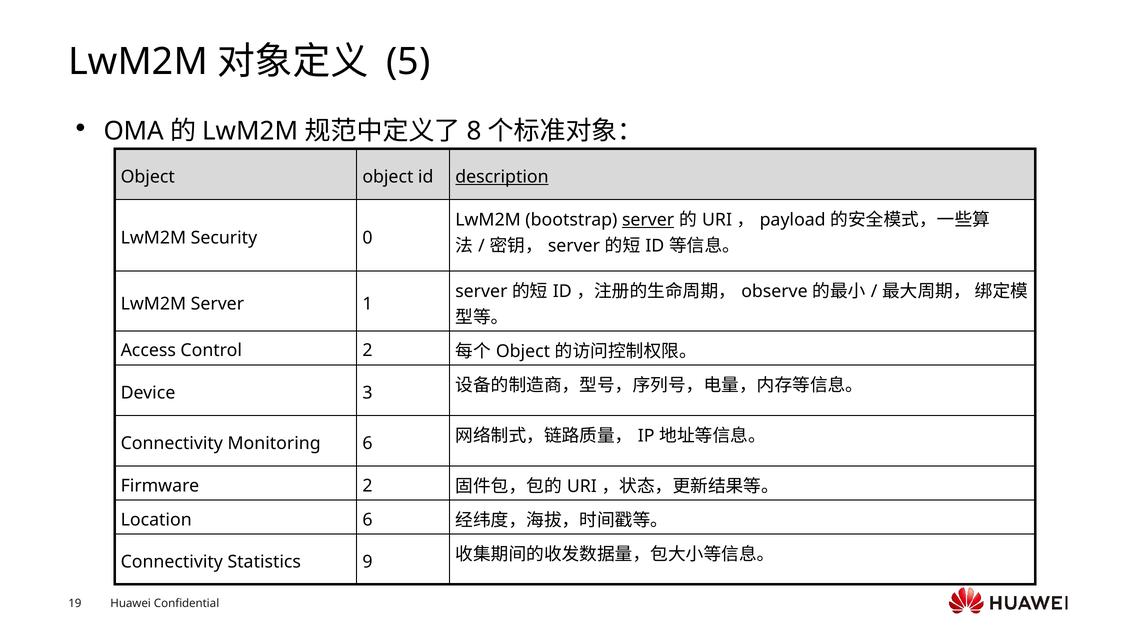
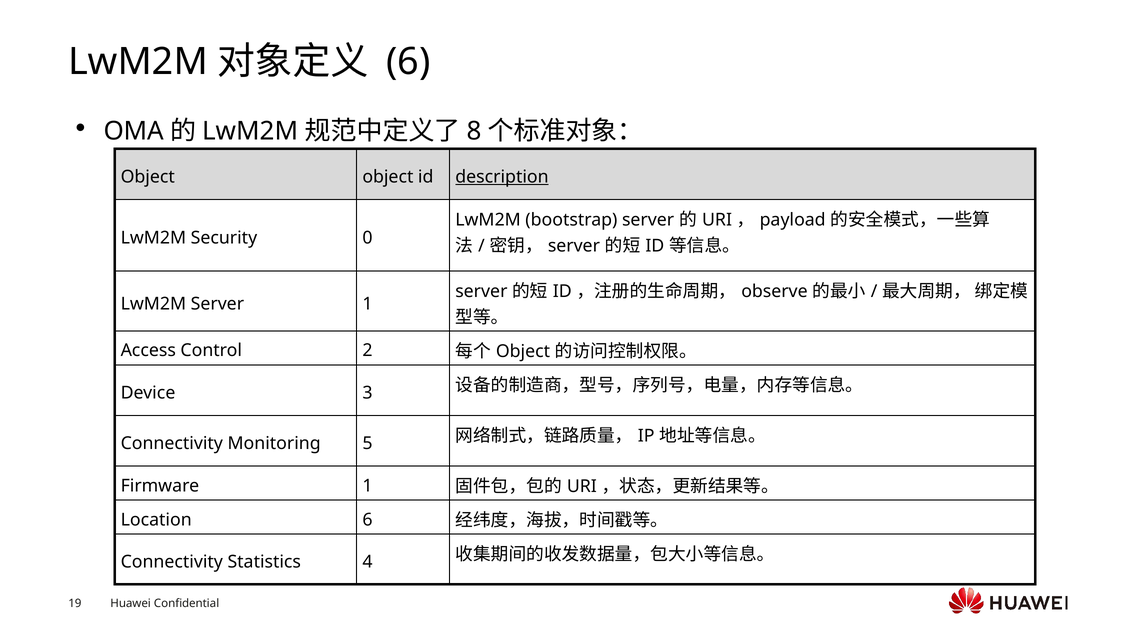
5 at (408, 62): 5 -> 6
server at (648, 220) underline: present -> none
Monitoring 6: 6 -> 5
Firmware 2: 2 -> 1
9: 9 -> 4
